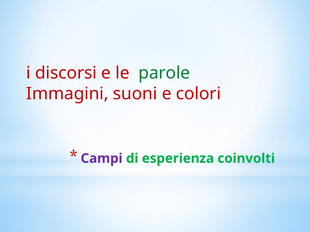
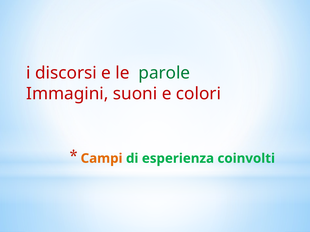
Campi colour: purple -> orange
